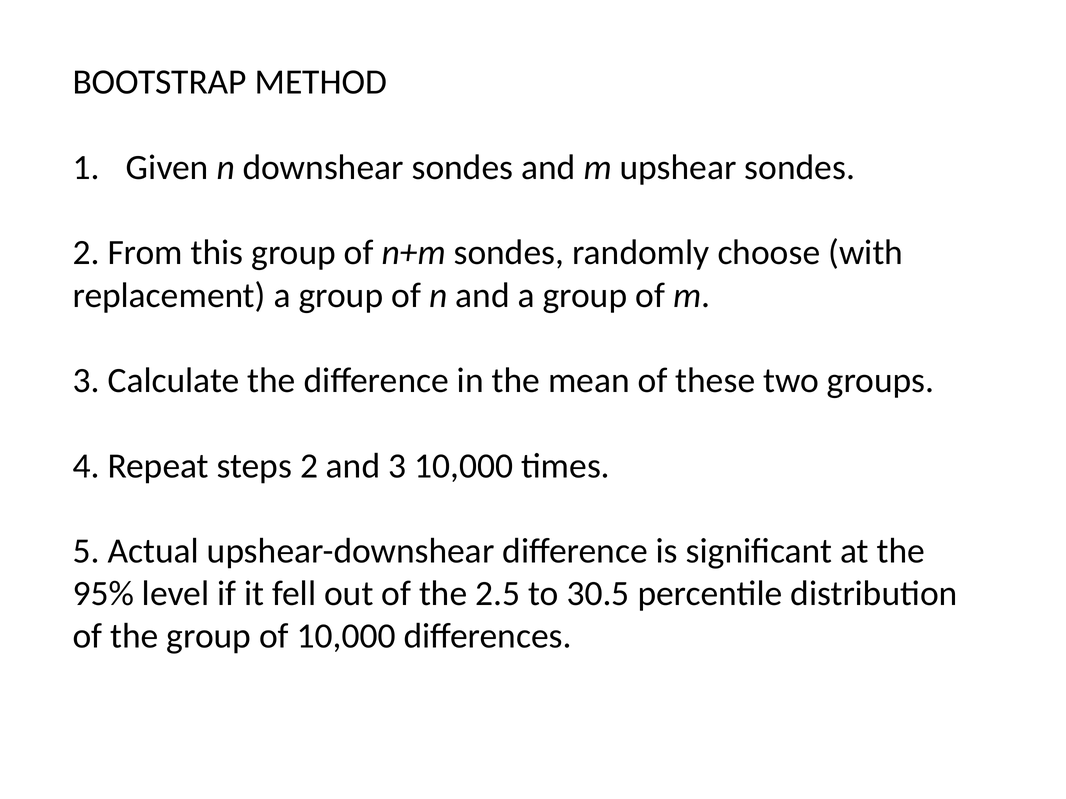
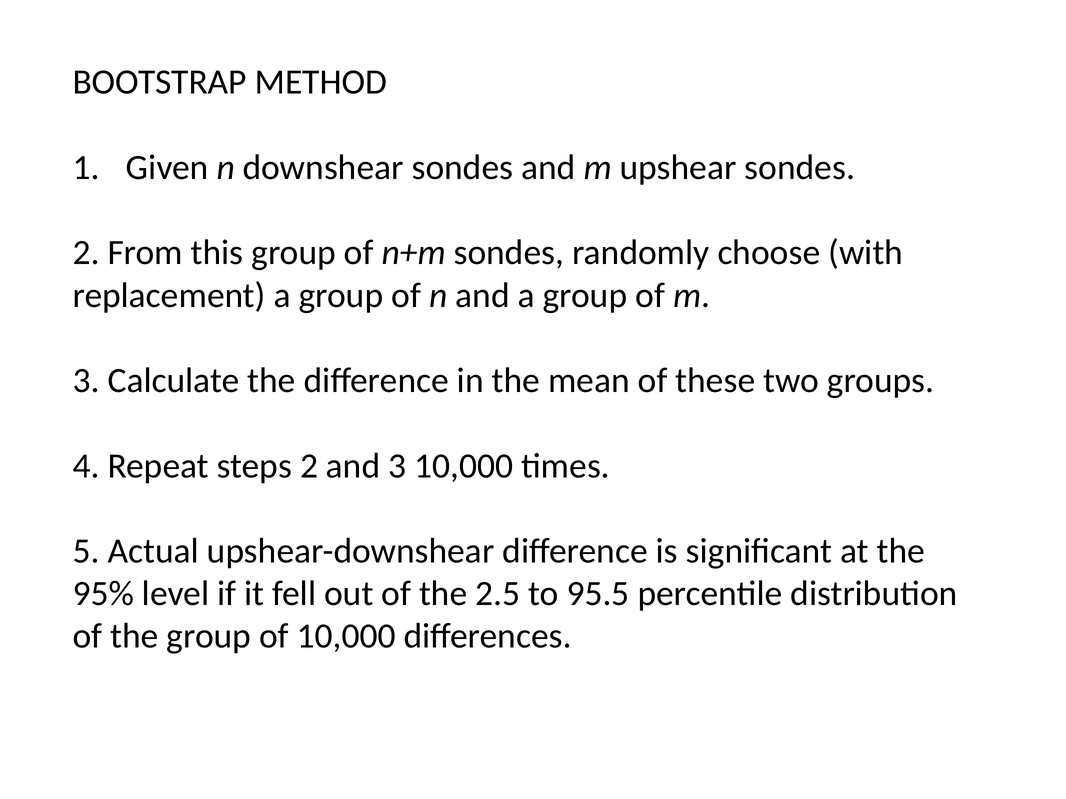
30.5: 30.5 -> 95.5
